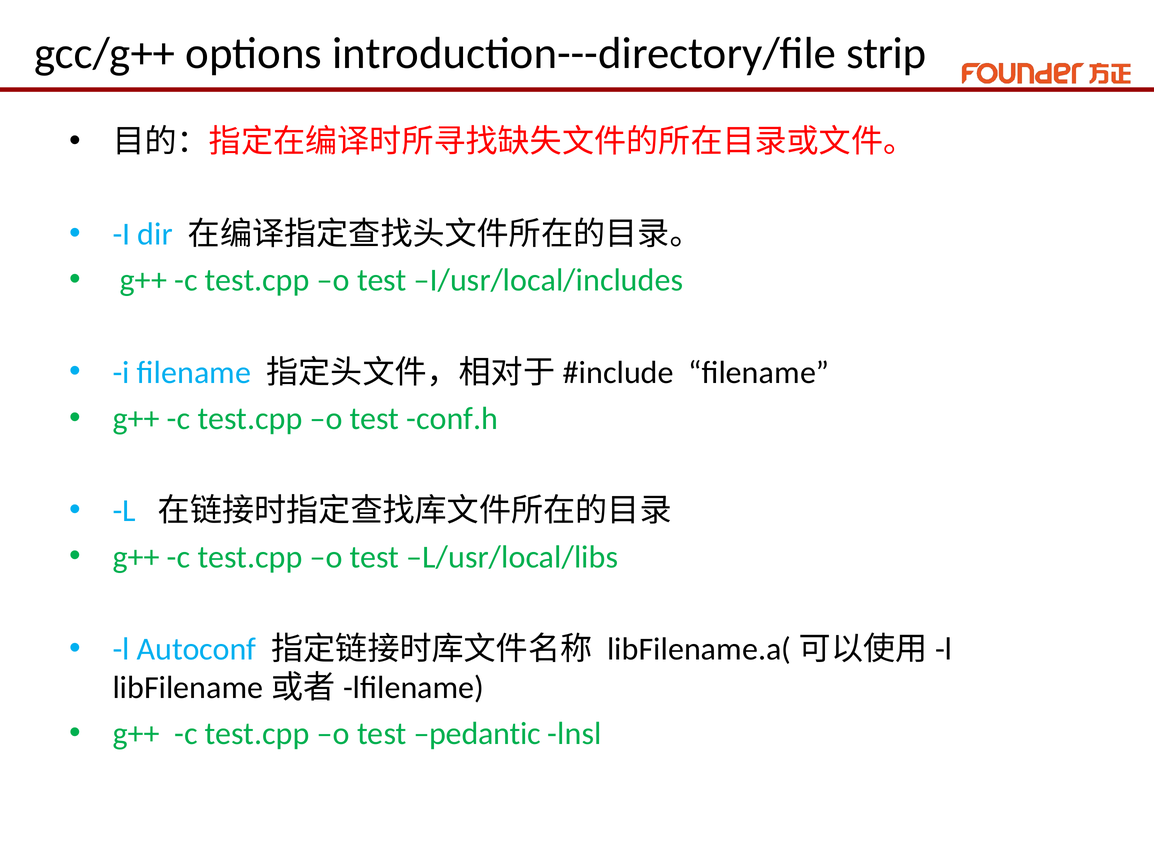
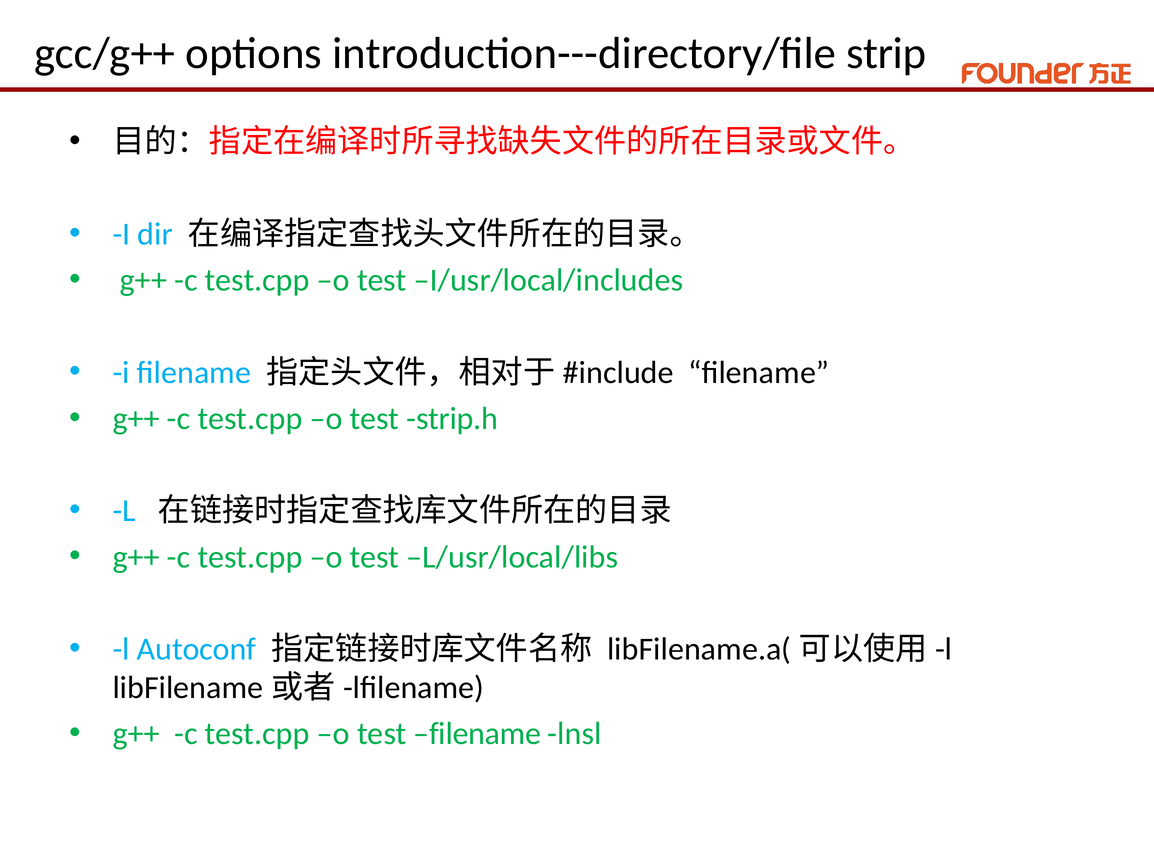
conf.h: conf.h -> strip.h
test pedantic: pedantic -> filename
